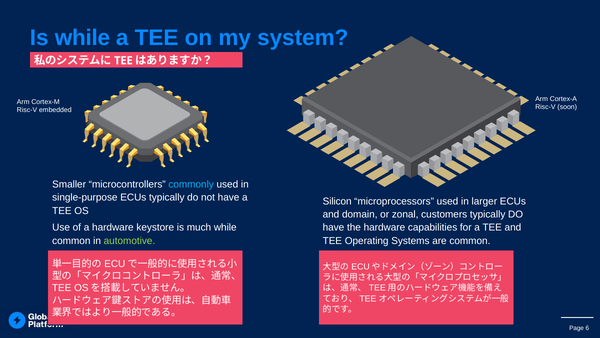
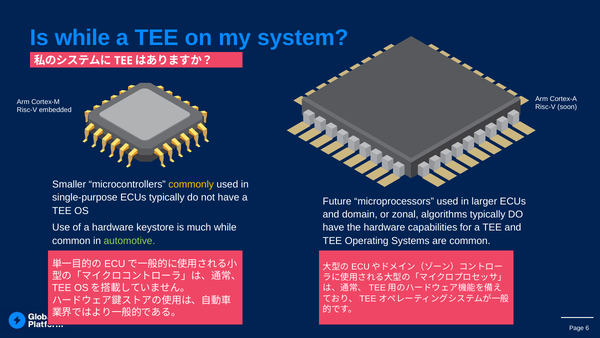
commonly colour: light blue -> yellow
Silicon: Silicon -> Future
customers: customers -> algorithms
